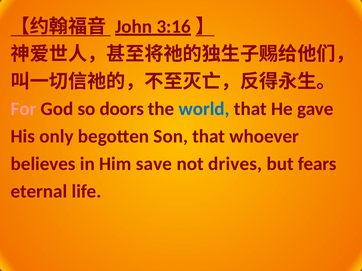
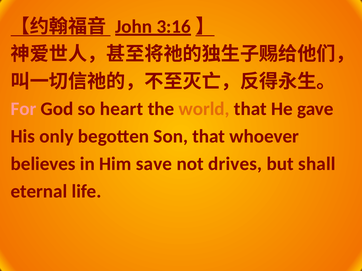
doors: doors -> heart
world colour: blue -> orange
fears: fears -> shall
